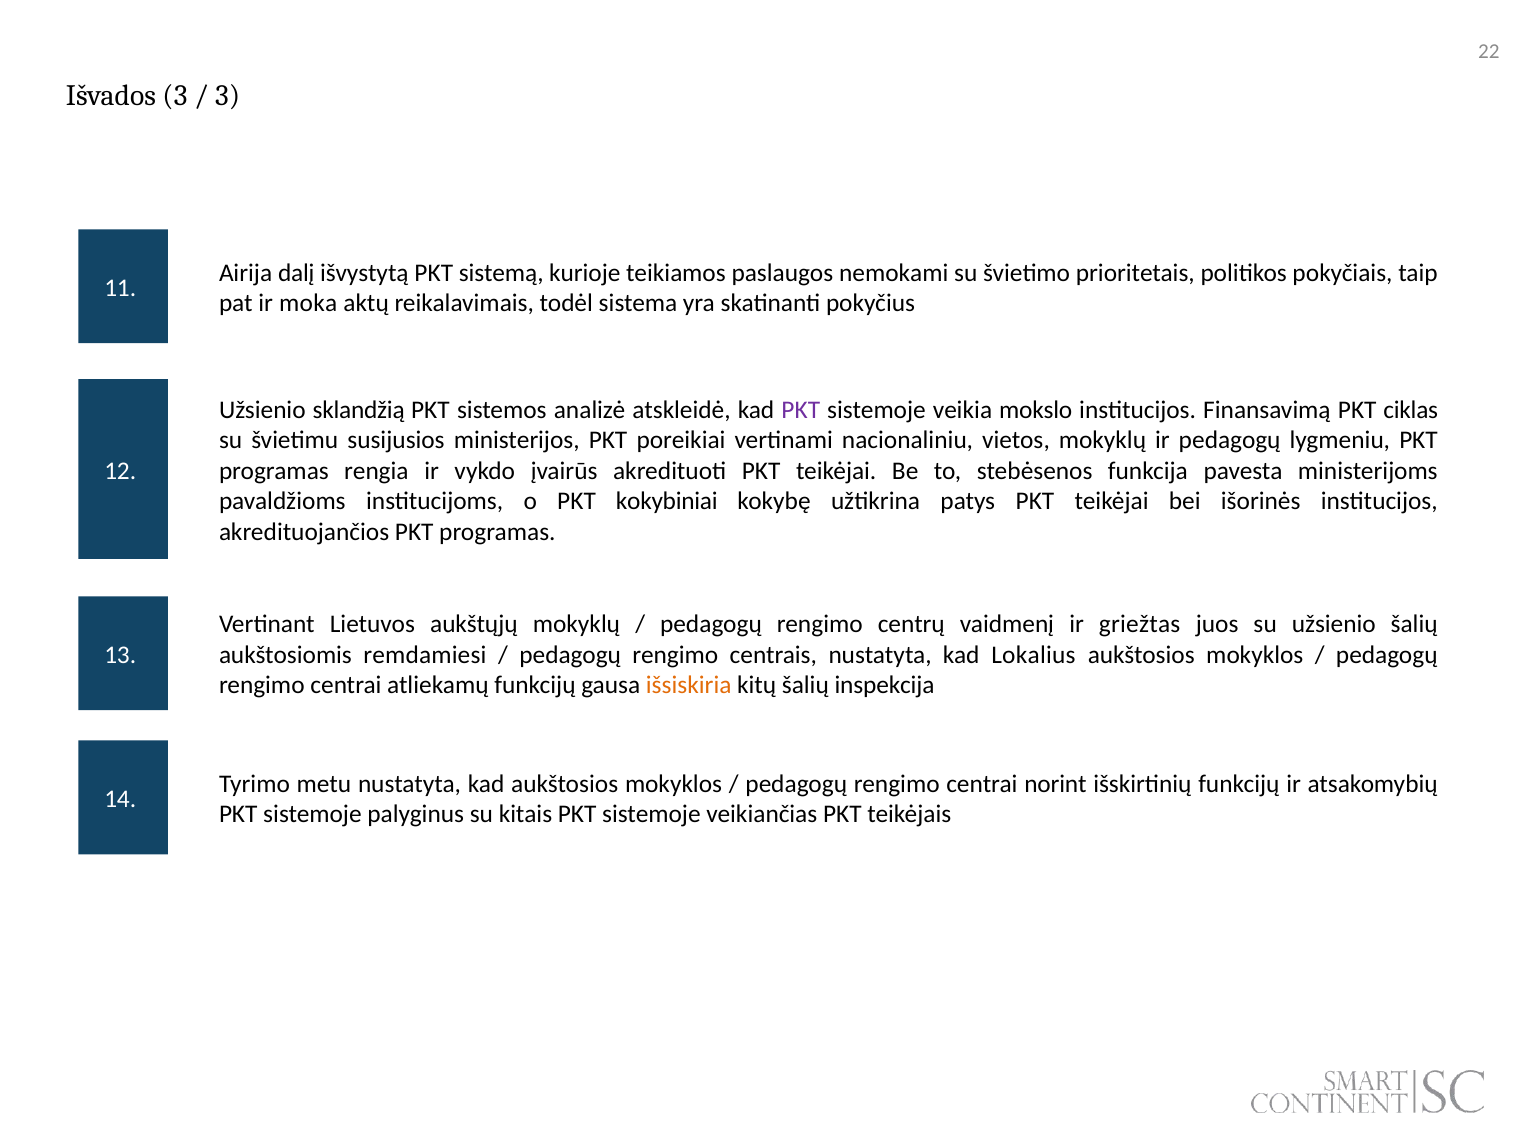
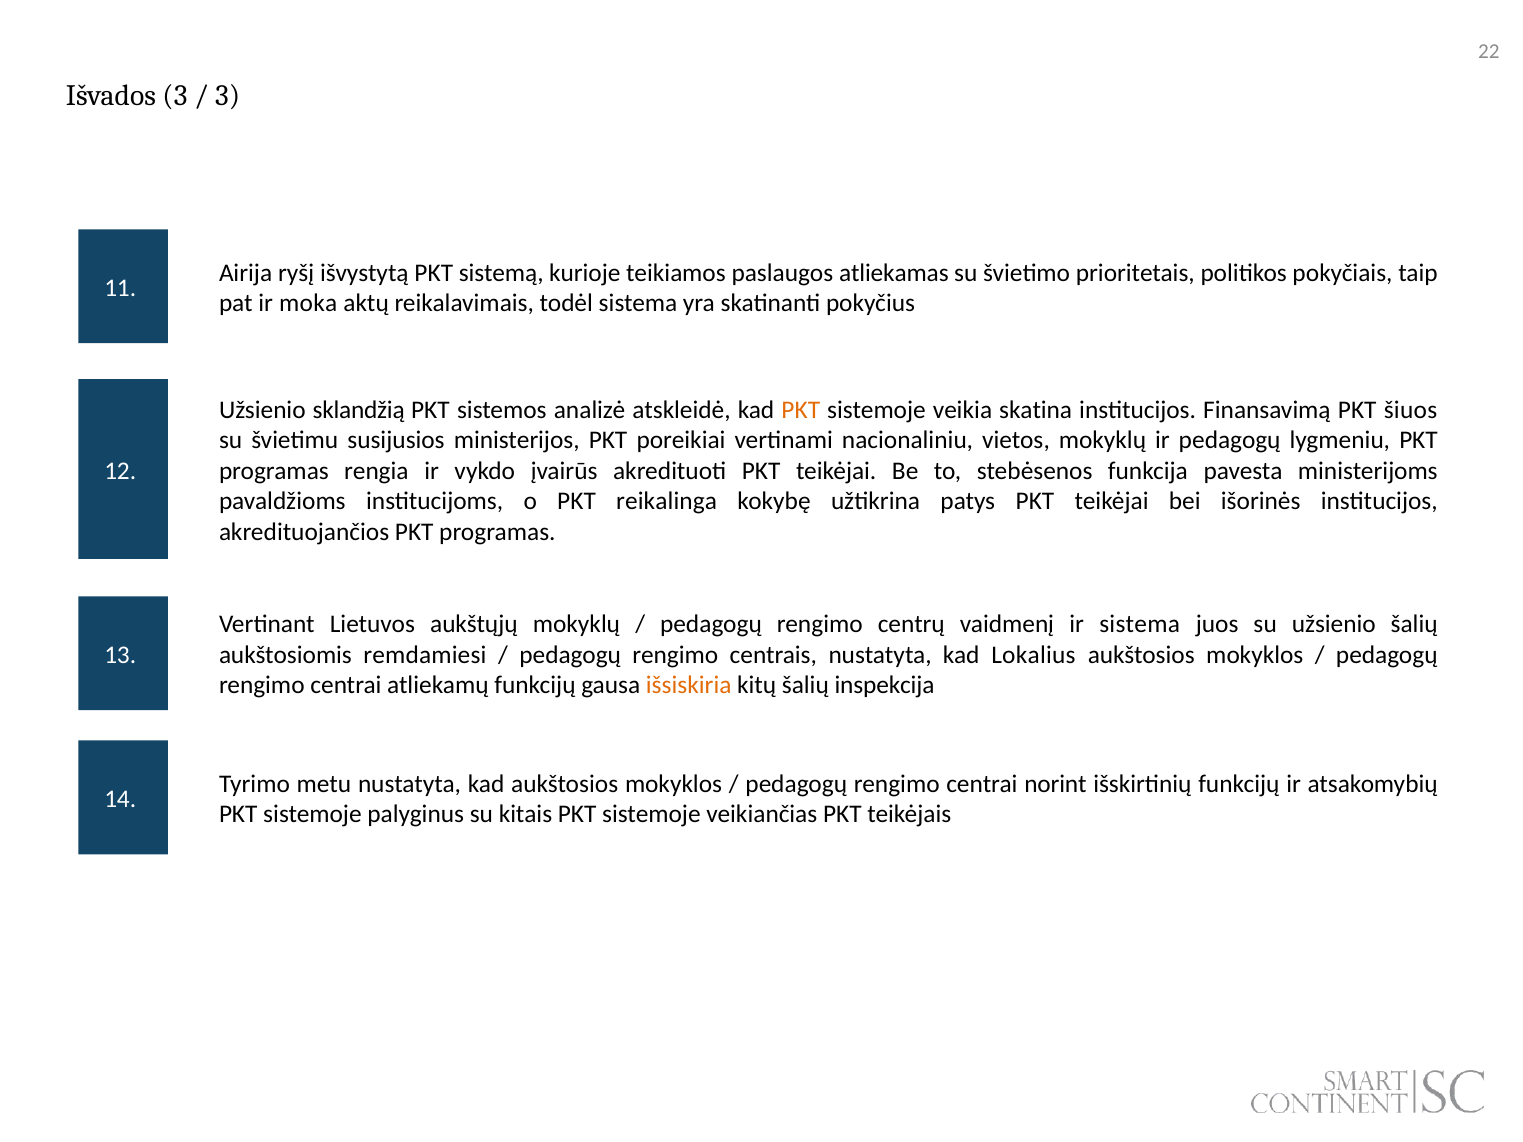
dalį: dalį -> ryšį
nemokami: nemokami -> atliekamas
PKT at (801, 410) colour: purple -> orange
mokslo: mokslo -> skatina
ciklas: ciklas -> šiuos
kokybiniai: kokybiniai -> reikalinga
ir griežtas: griežtas -> sistema
